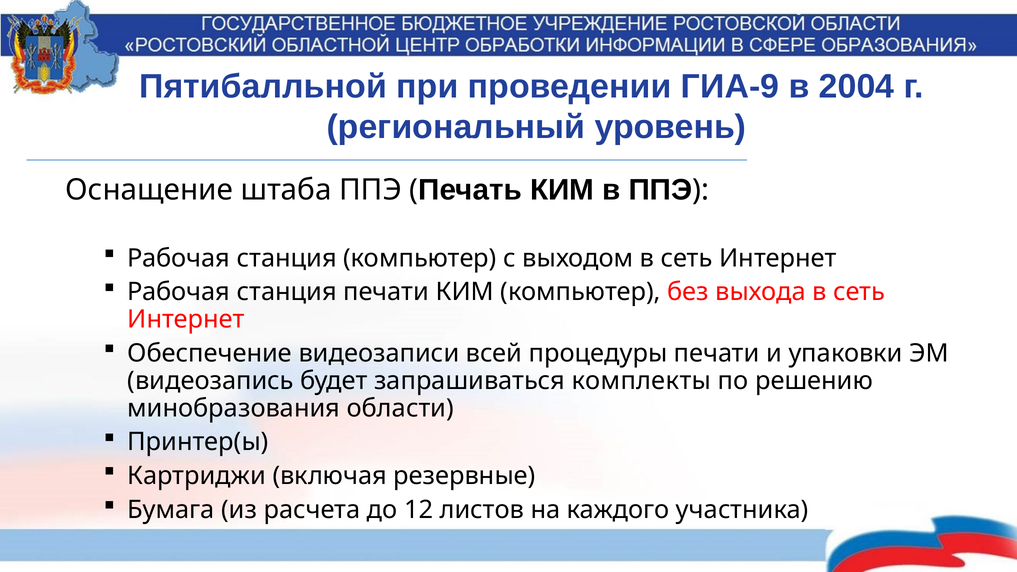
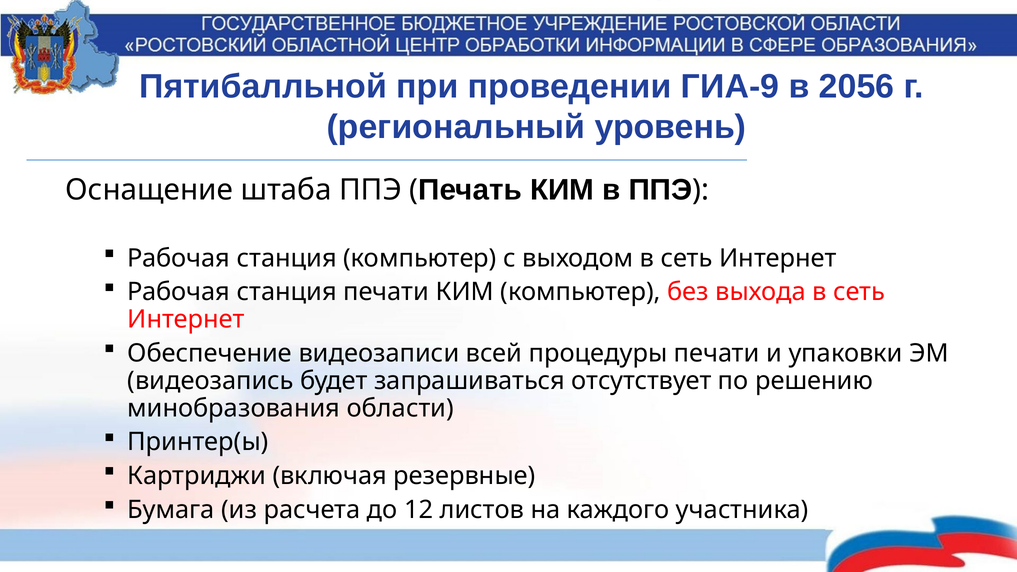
2004: 2004 -> 2056
комплекты: комплекты -> отсутствует
